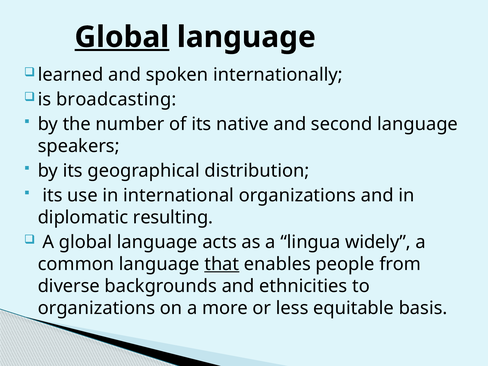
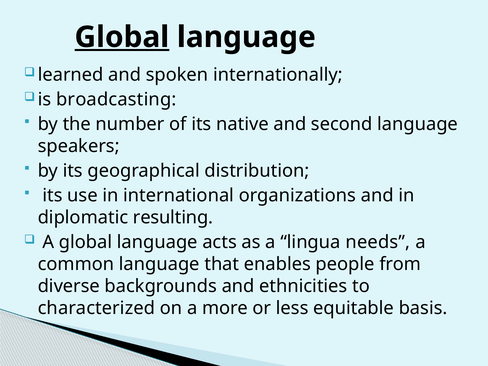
widely: widely -> needs
that underline: present -> none
organizations at (96, 308): organizations -> characterized
